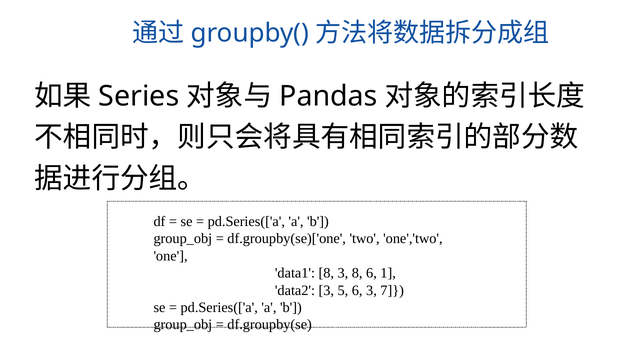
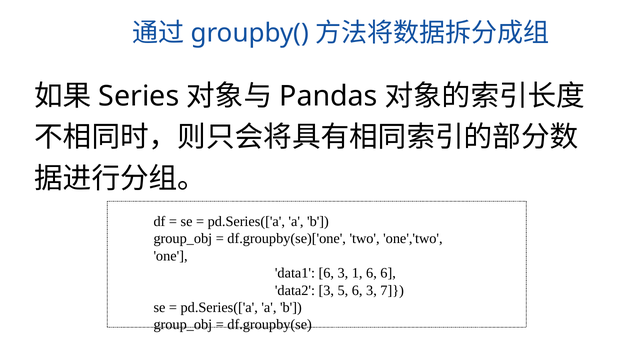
data1 8: 8 -> 6
3 8: 8 -> 1
6 1: 1 -> 6
